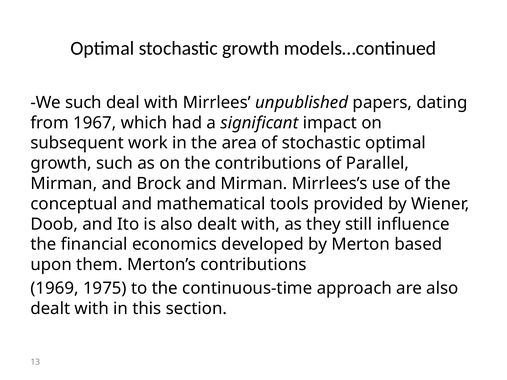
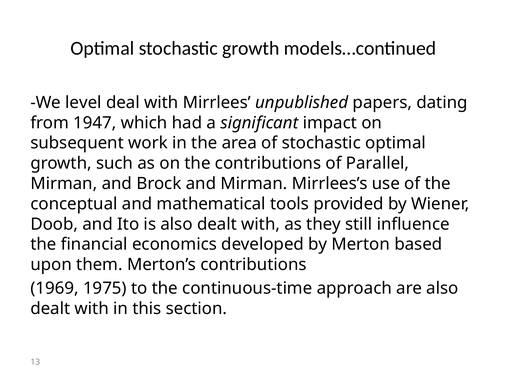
We such: such -> level
1967: 1967 -> 1947
